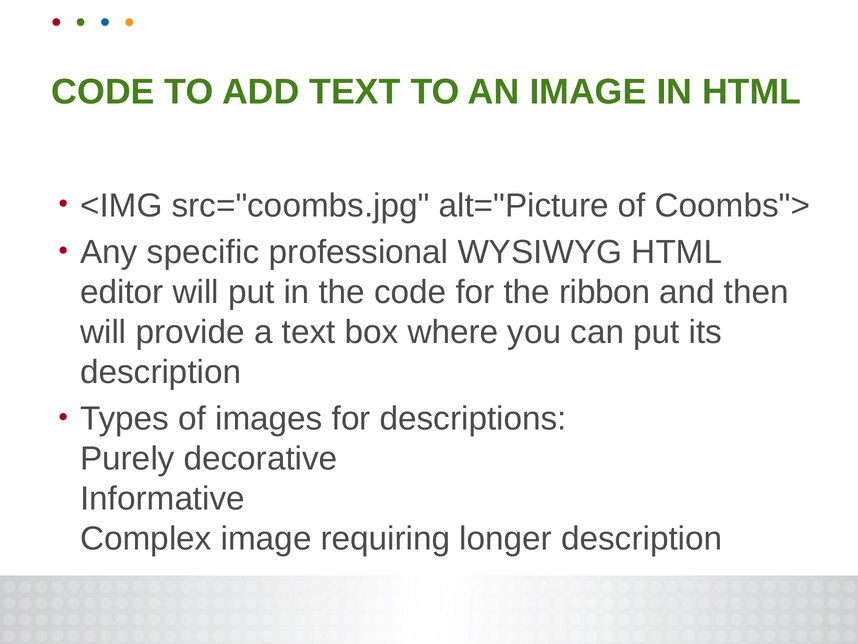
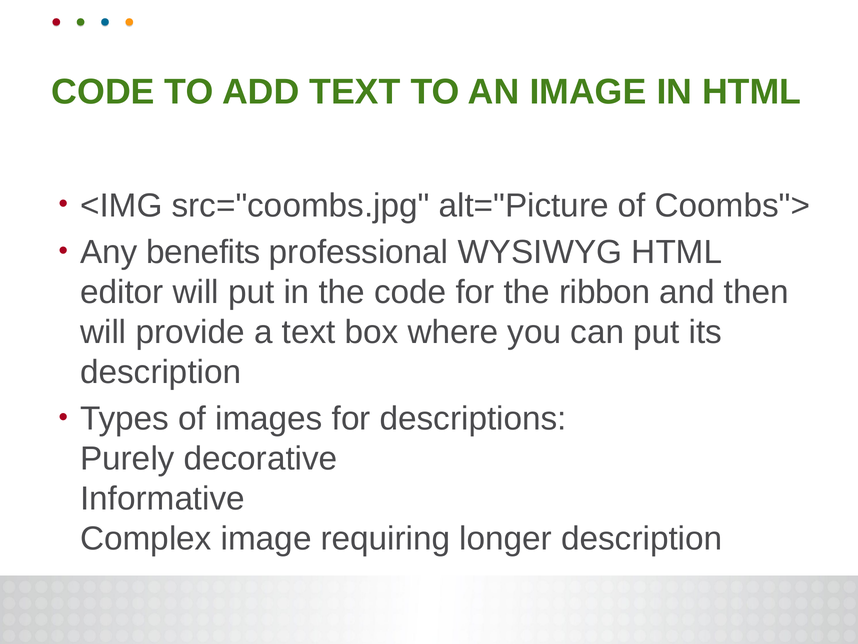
specific: specific -> benefits
